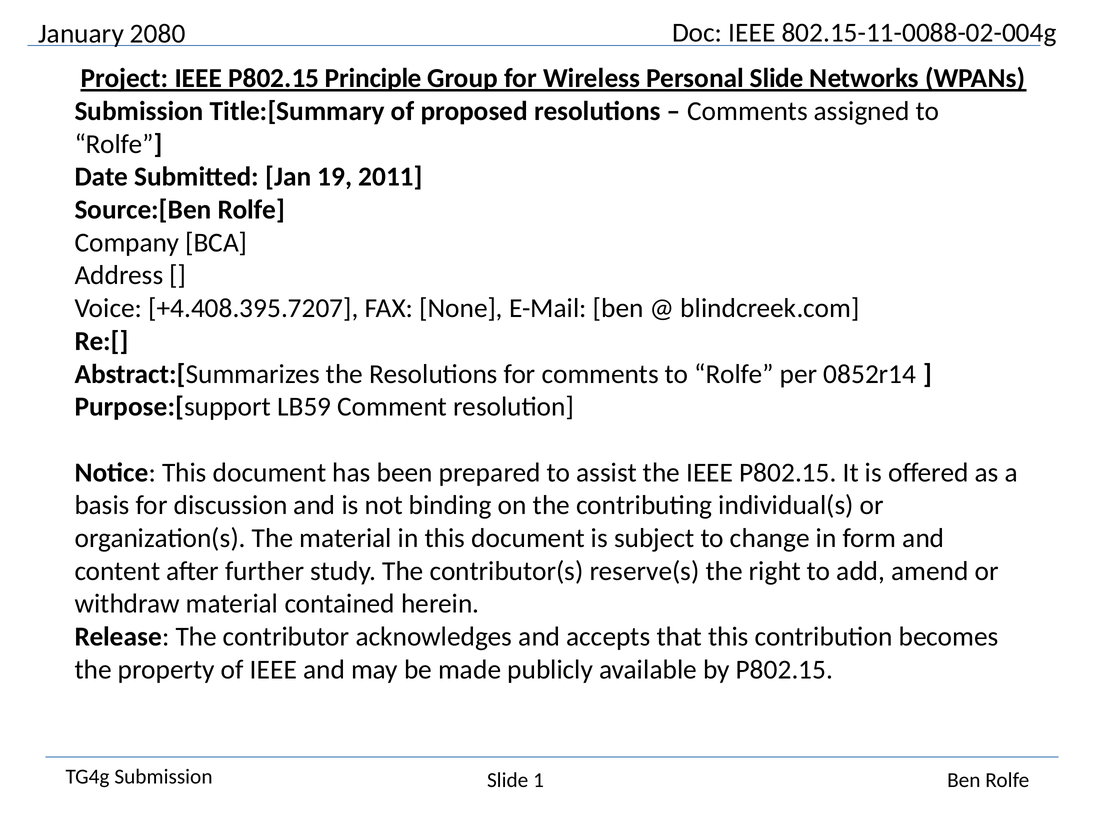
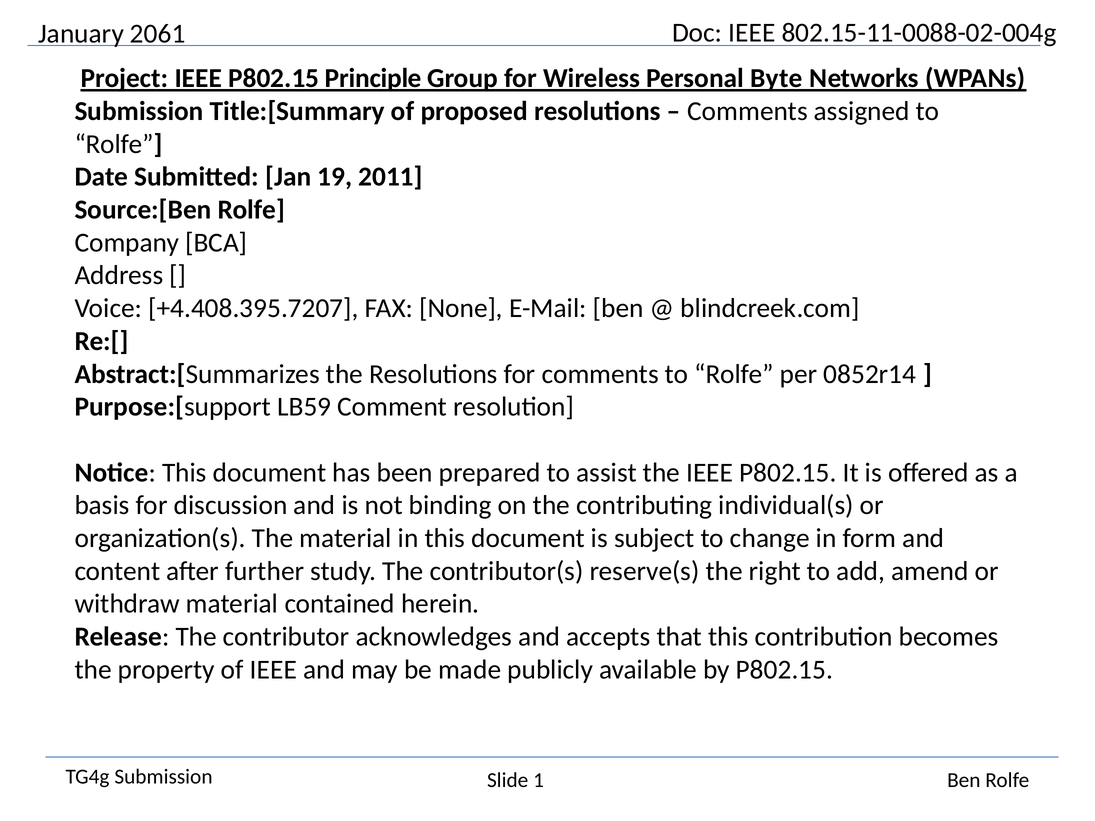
2080: 2080 -> 2061
Personal Slide: Slide -> Byte
